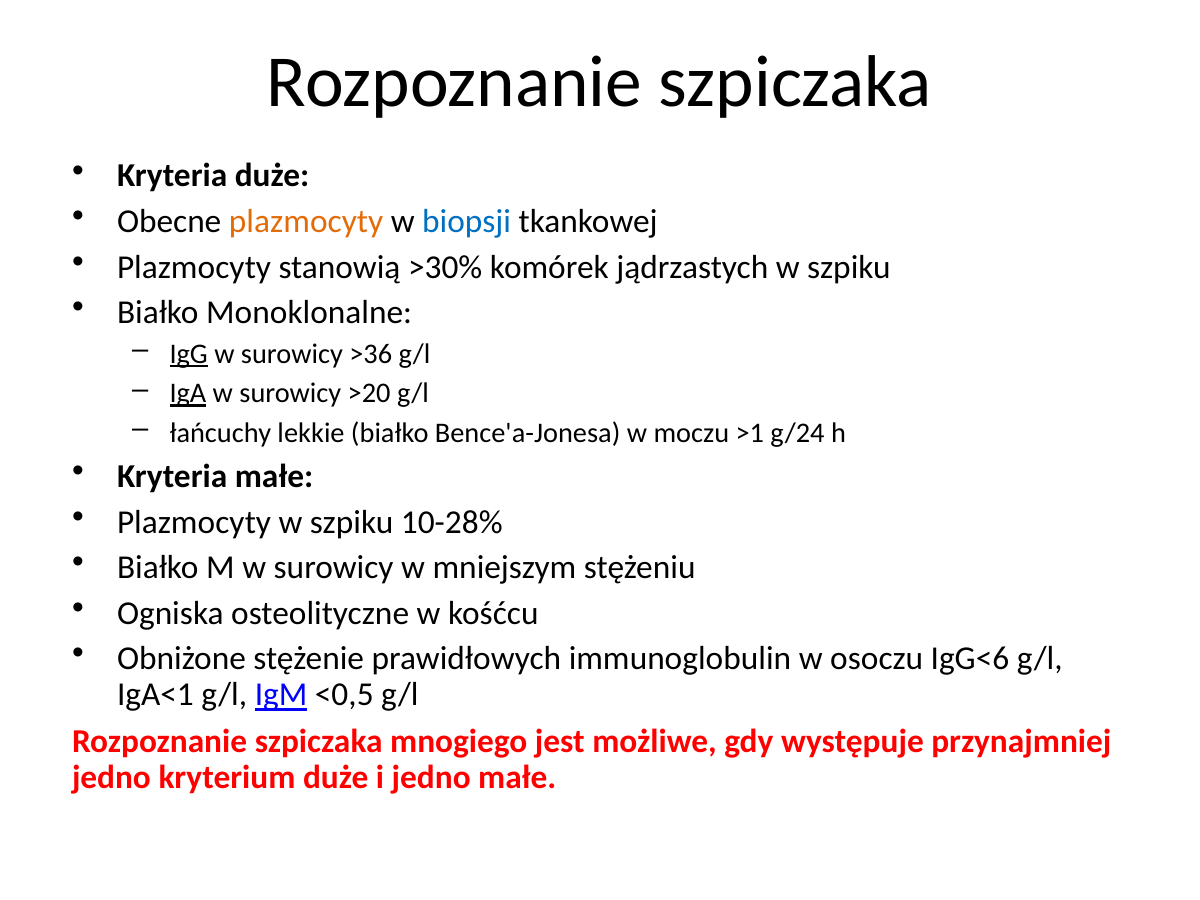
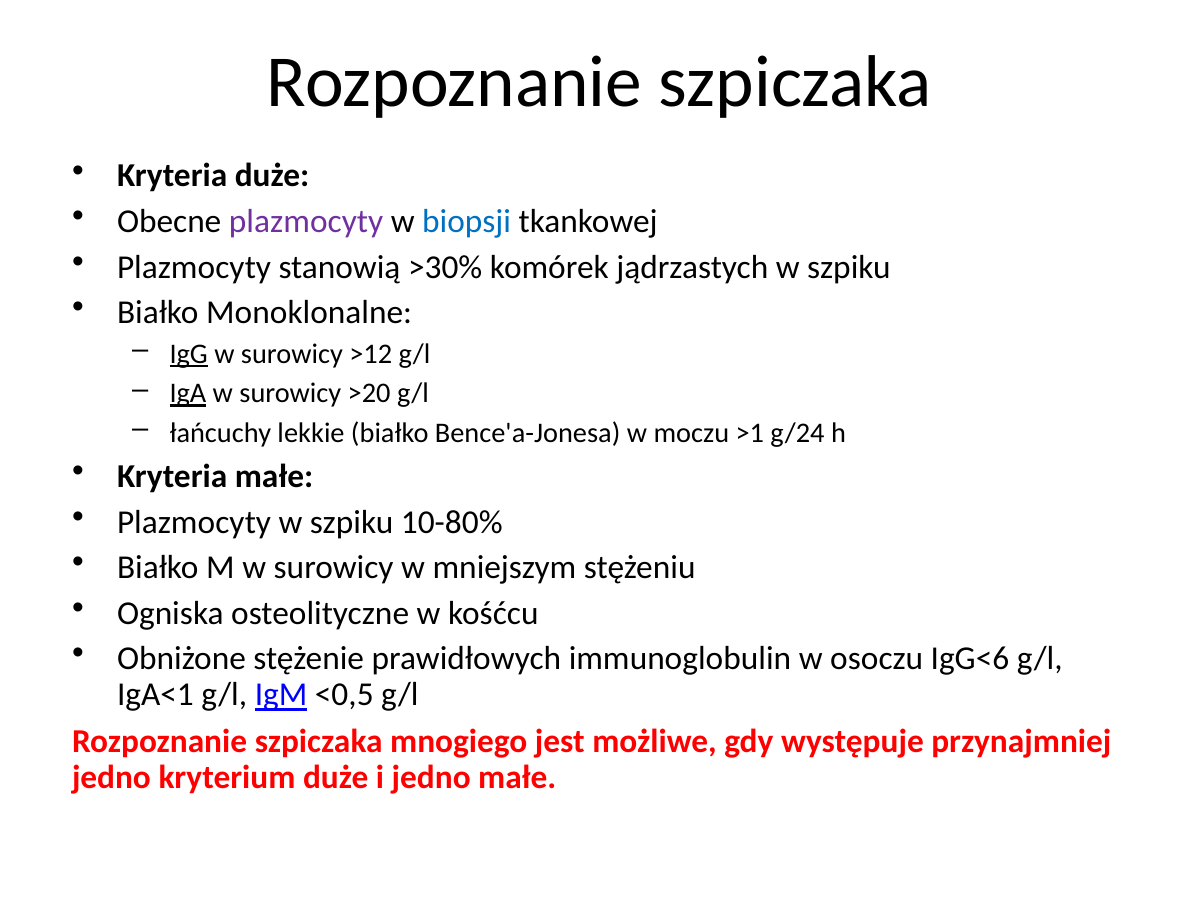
plazmocyty at (306, 222) colour: orange -> purple
>36: >36 -> >12
10-28%: 10-28% -> 10-80%
